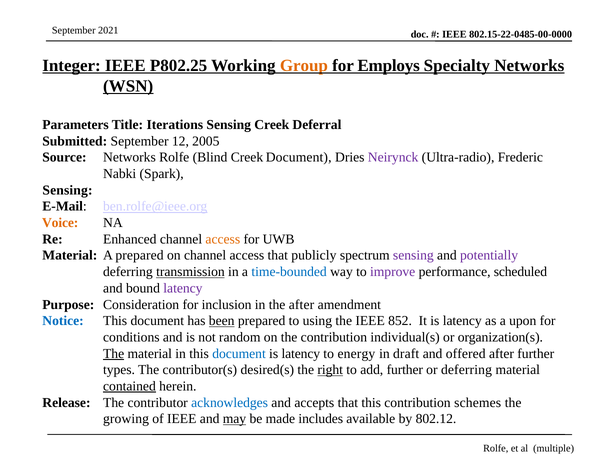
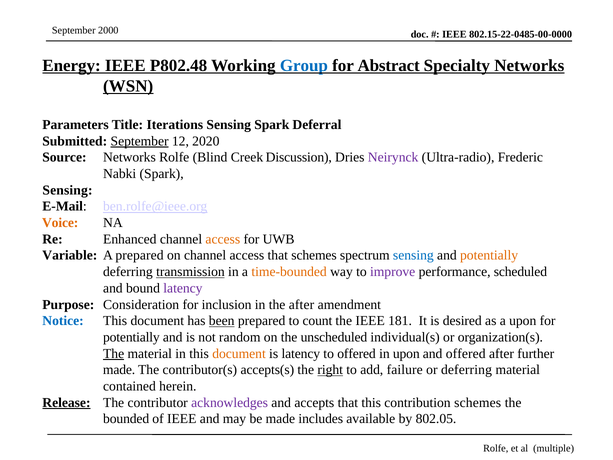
2021: 2021 -> 2000
Integer: Integer -> Energy
P802.25: P802.25 -> P802.48
Group colour: orange -> blue
Employs: Employs -> Abstract
Sensing Creek: Creek -> Spark
September at (140, 141) underline: none -> present
2005: 2005 -> 2020
Creek Document: Document -> Discussion
Material at (70, 255): Material -> Variable
that publicly: publicly -> schemes
sensing at (413, 255) colour: purple -> blue
potentially at (489, 255) colour: purple -> orange
time-bounded colour: blue -> orange
using: using -> count
852: 852 -> 181
It is latency: latency -> desired
conditions at (131, 337): conditions -> potentially
the contribution: contribution -> unscheduled
document at (239, 353) colour: blue -> orange
to energy: energy -> offered
in draft: draft -> upon
types at (119, 370): types -> made
desired(s: desired(s -> accepts(s
add further: further -> failure
contained underline: present -> none
Release underline: none -> present
acknowledges colour: blue -> purple
growing: growing -> bounded
may underline: present -> none
802.12: 802.12 -> 802.05
